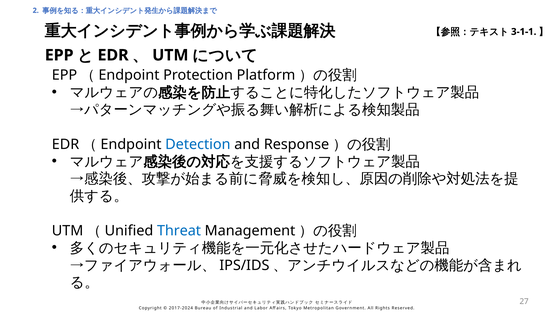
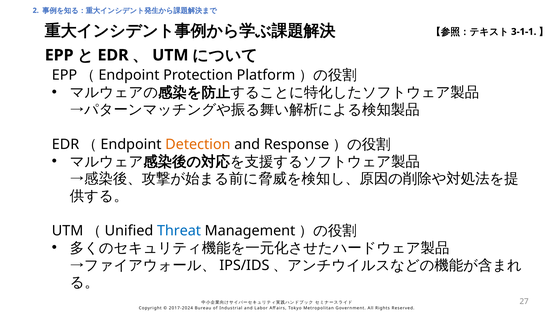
Detection colour: blue -> orange
